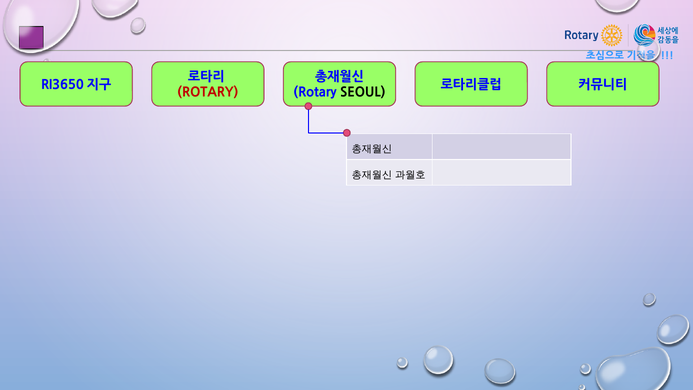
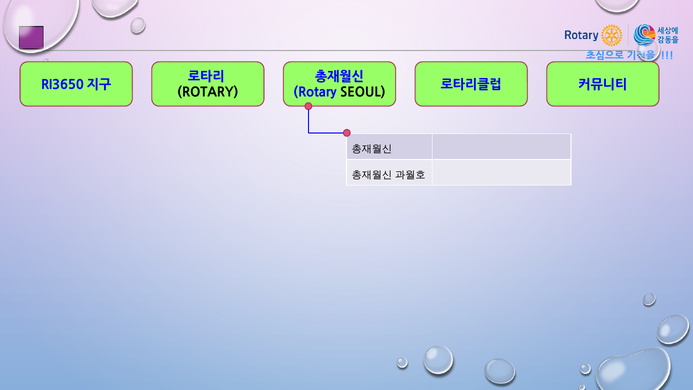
ROTARY at (208, 93) colour: red -> black
